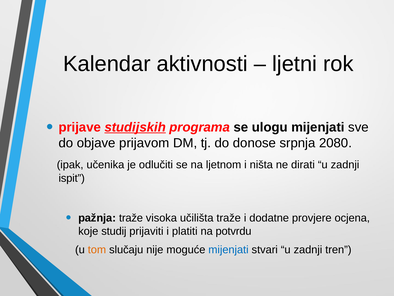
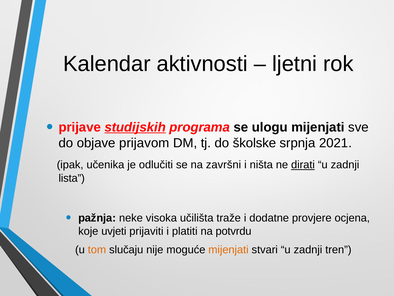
donose: donose -> školske
2080: 2080 -> 2021
ljetnom: ljetnom -> završni
dirati underline: none -> present
ispit: ispit -> lista
pažnja traže: traže -> neke
studij: studij -> uvjeti
mijenjati at (228, 249) colour: blue -> orange
